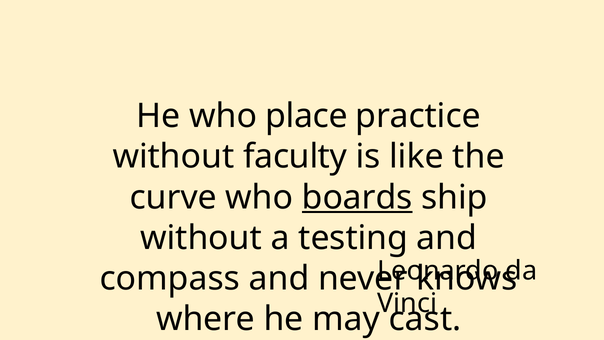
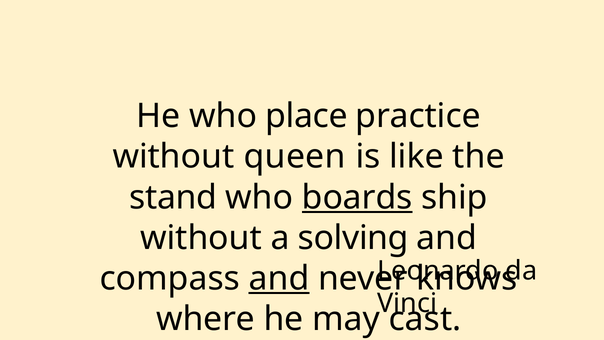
faculty: faculty -> queen
curve: curve -> stand
testing: testing -> solving
and at (279, 278) underline: none -> present
